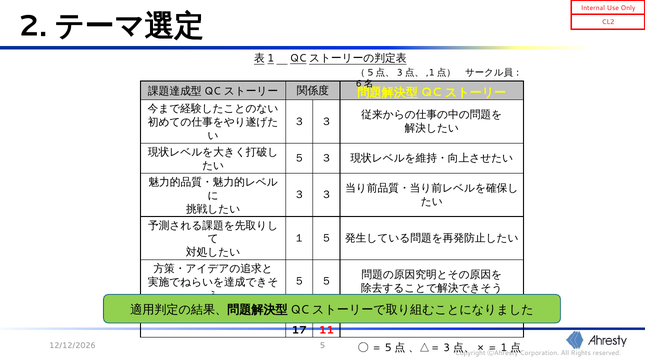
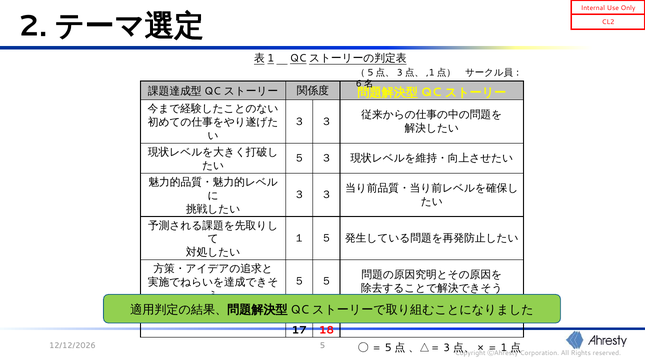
11: 11 -> 18
